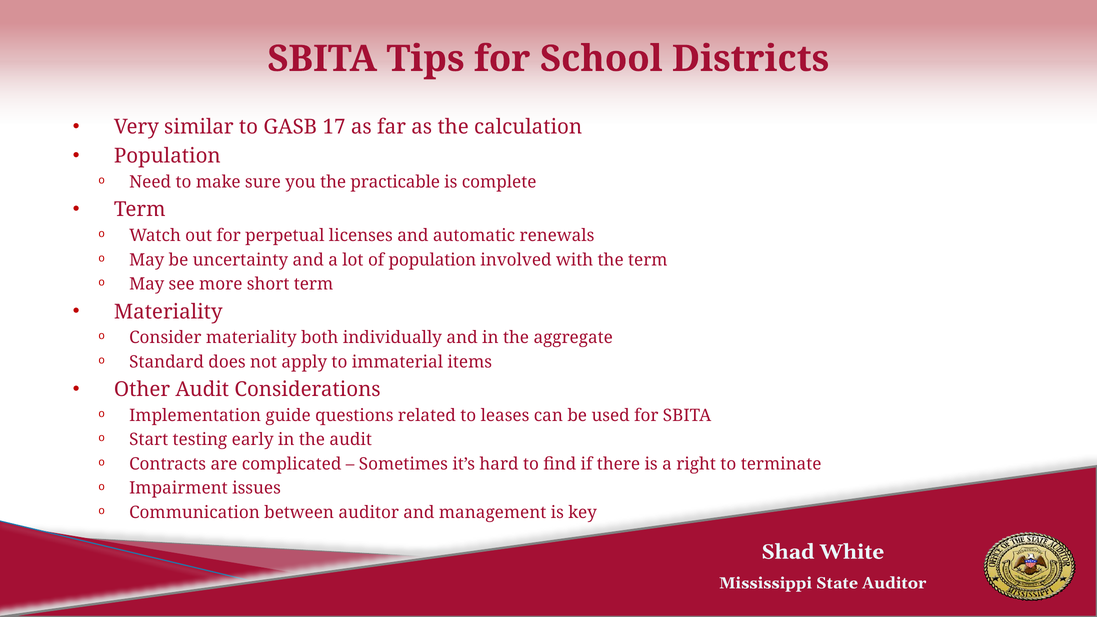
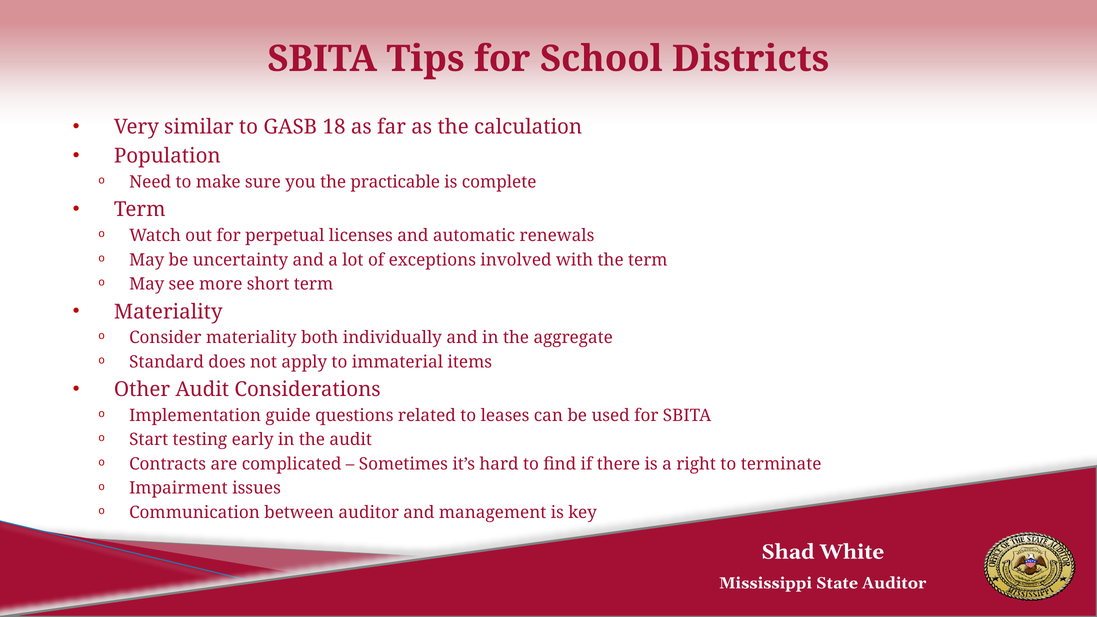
17: 17 -> 18
of population: population -> exceptions
